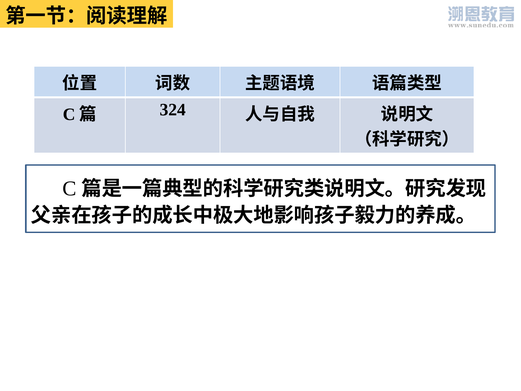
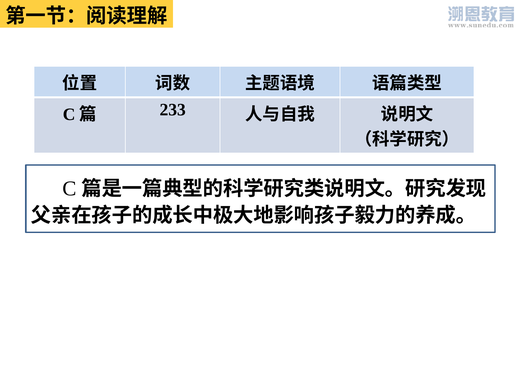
324: 324 -> 233
